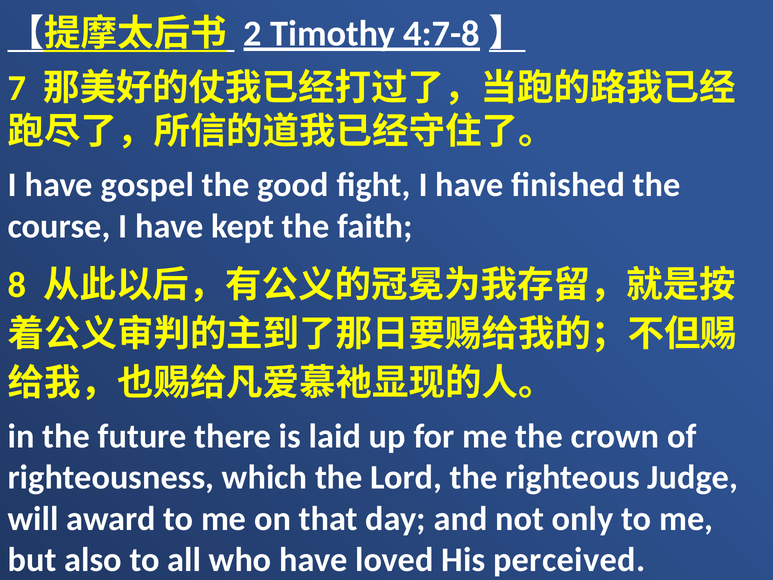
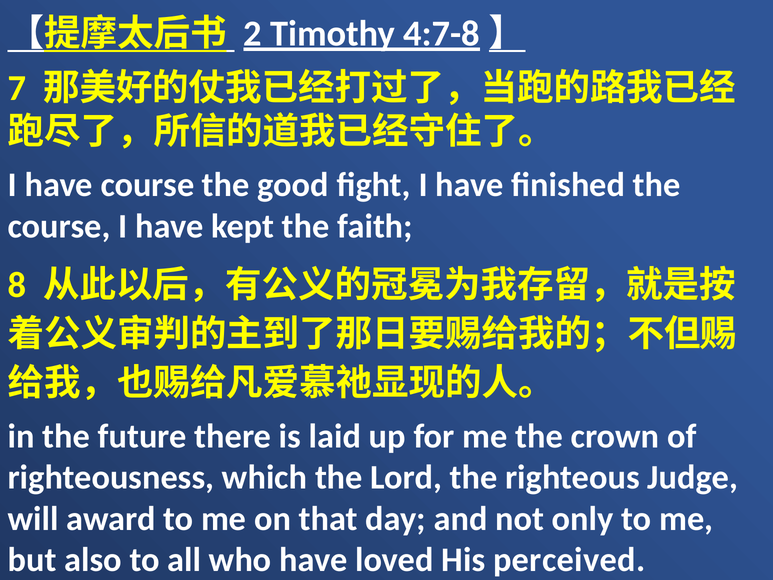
have gospel: gospel -> course
